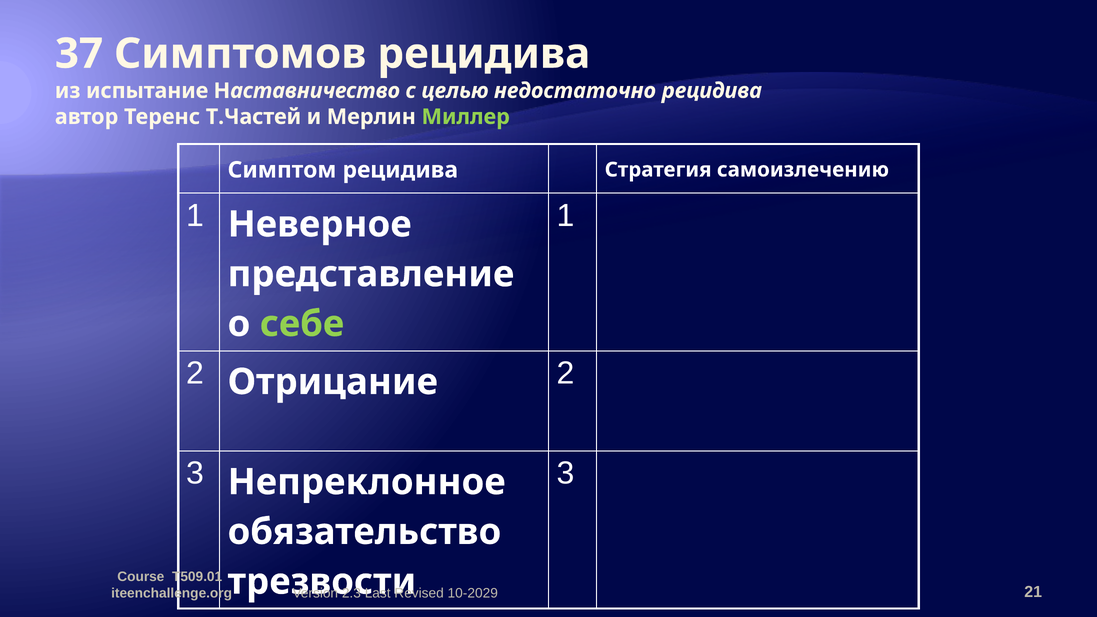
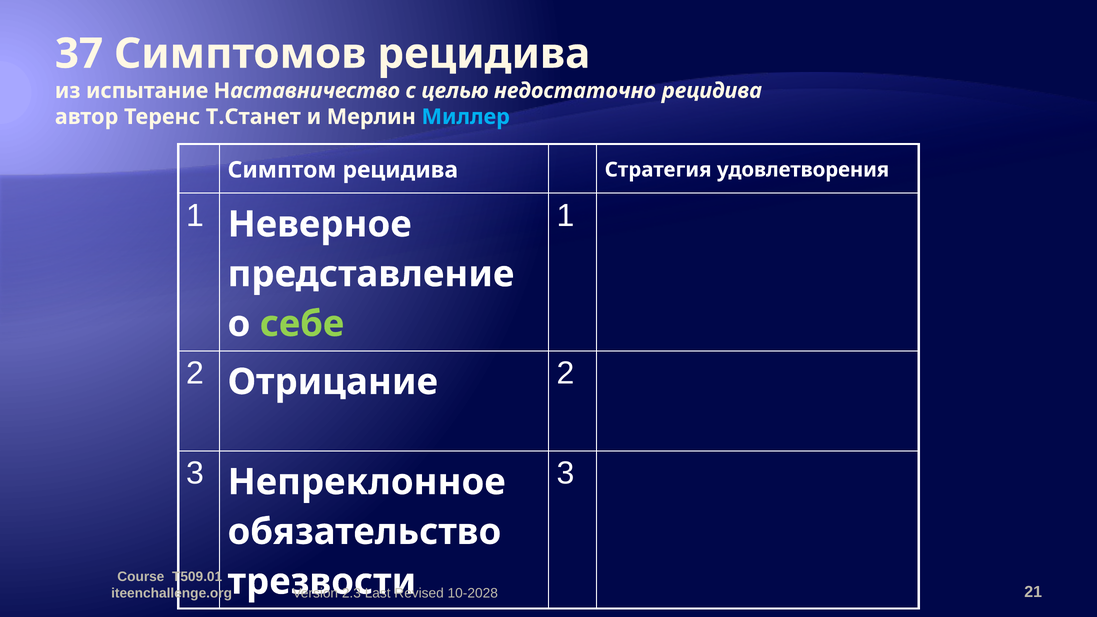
Т.Частей: Т.Частей -> Т.Станет
Миллер colour: light green -> light blue
самоизлечению: самоизлечению -> удовлетворения
10-2029: 10-2029 -> 10-2028
